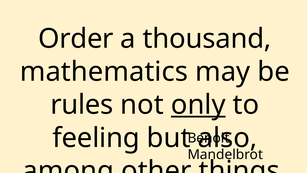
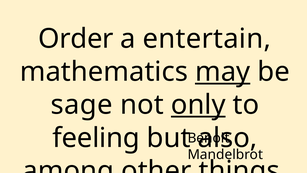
thousand: thousand -> entertain
may underline: none -> present
rules: rules -> sage
